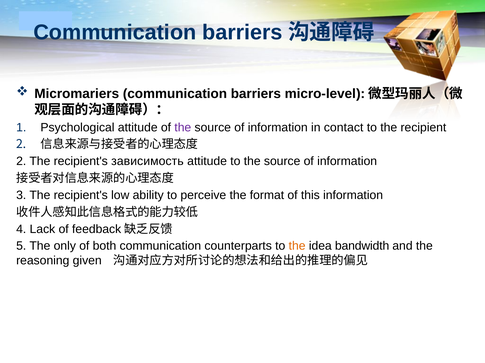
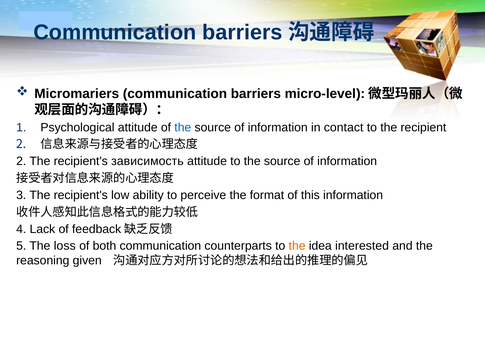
the at (183, 128) colour: purple -> blue
only: only -> loss
bandwidth: bandwidth -> interested
